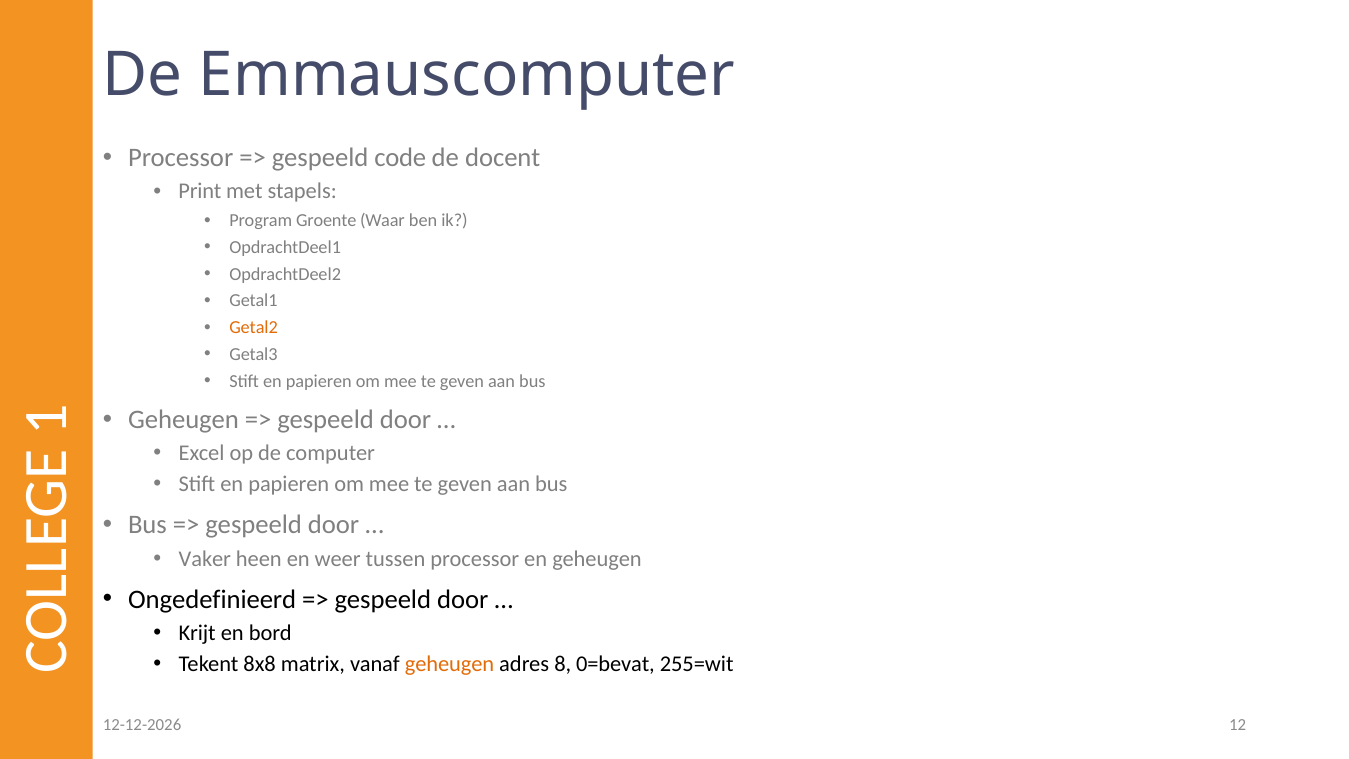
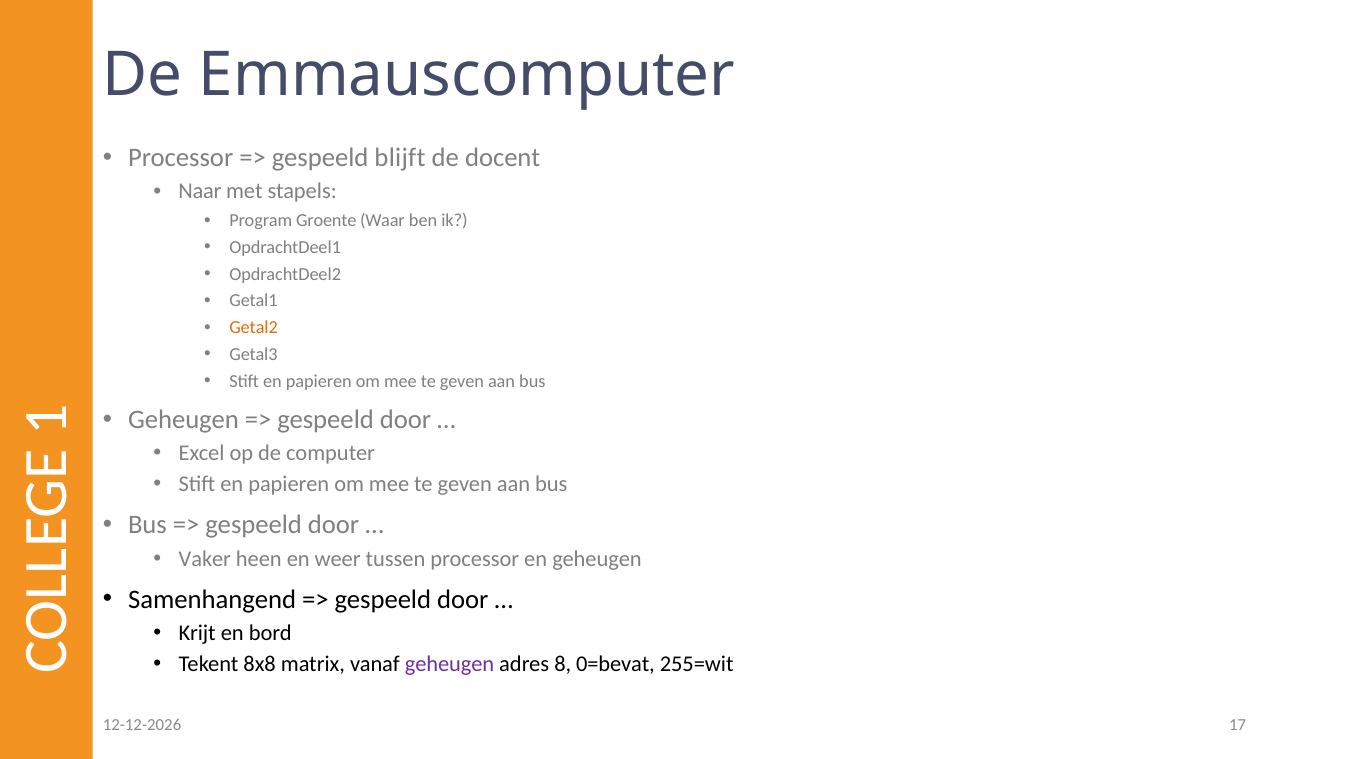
code: code -> blijft
Print: Print -> Naar
Ongedefinieerd: Ongedefinieerd -> Samenhangend
geheugen at (450, 664) colour: orange -> purple
12: 12 -> 17
